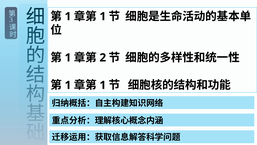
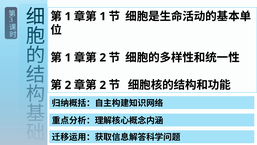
1 at (68, 85): 1 -> 2
1 at (103, 85): 1 -> 2
